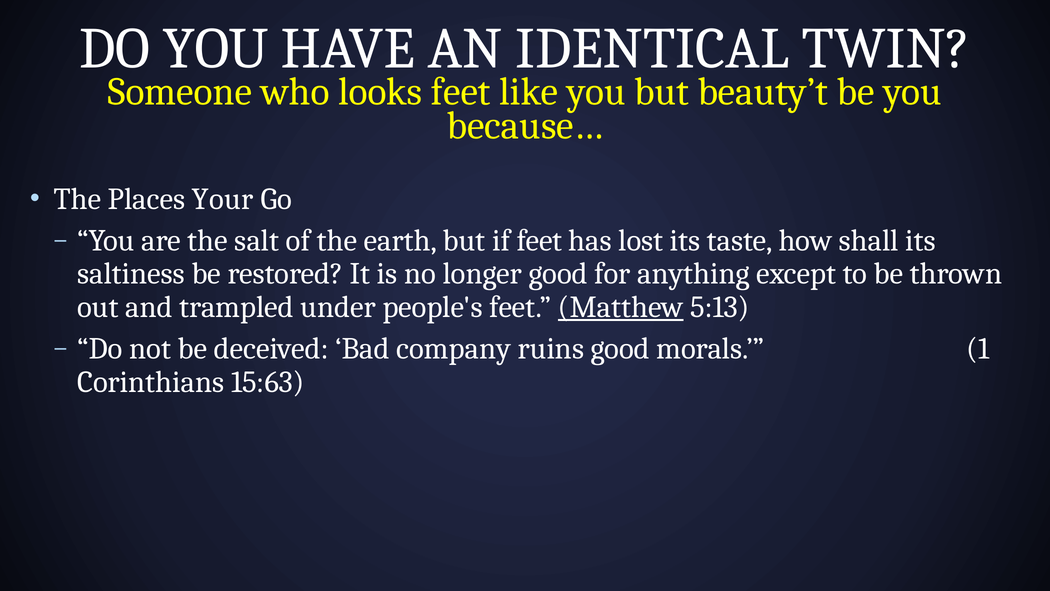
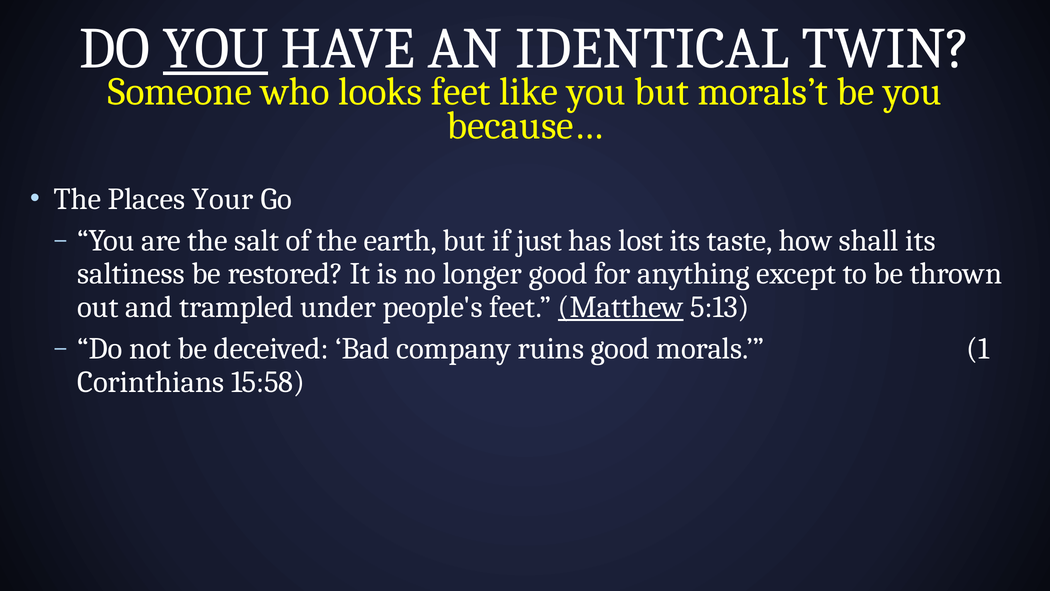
YOU at (216, 48) underline: none -> present
beauty’t: beauty’t -> morals’t
if feet: feet -> just
15:63: 15:63 -> 15:58
